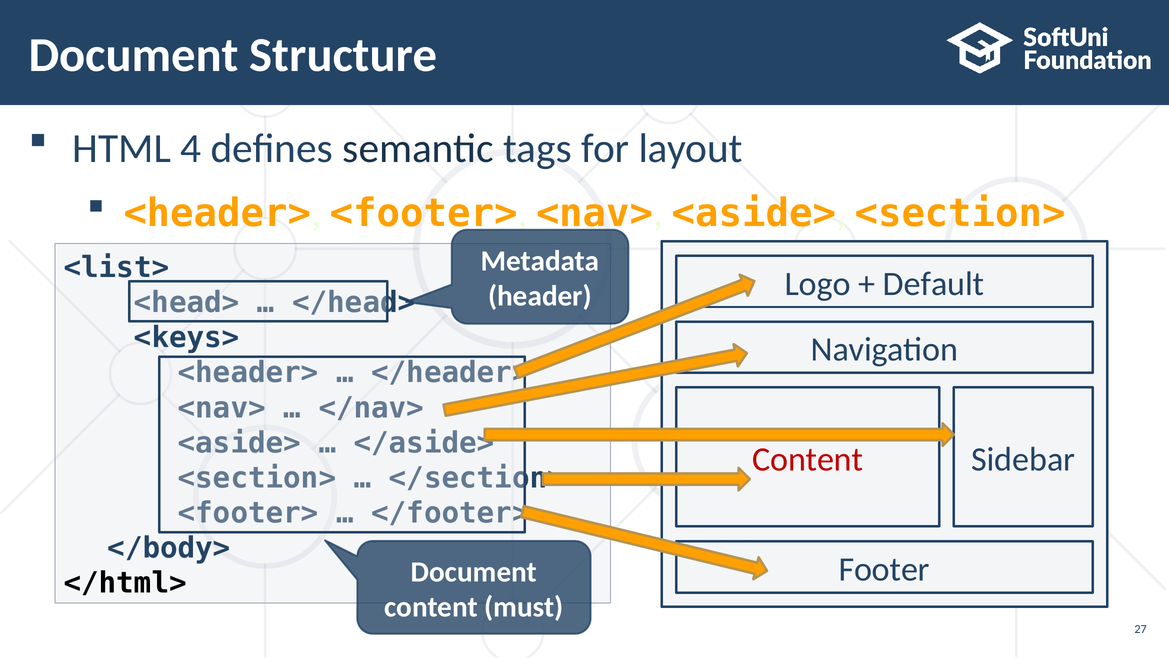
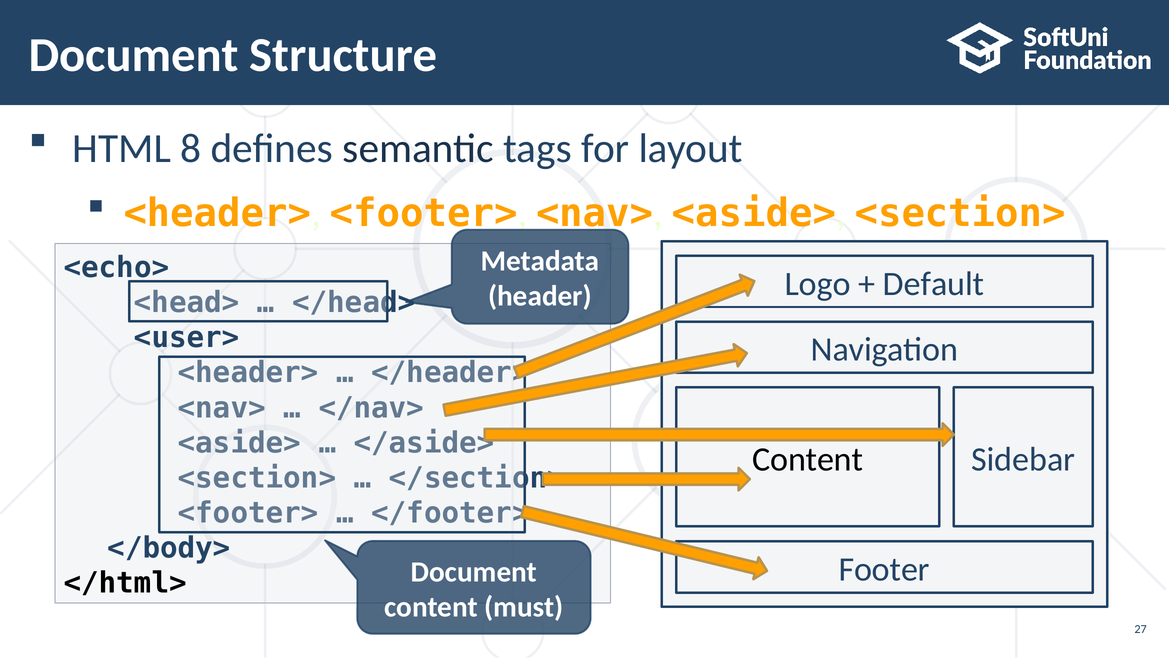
4: 4 -> 8
<list>: <list> -> <echo>
<keys>: <keys> -> <user>
Content at (808, 459) colour: red -> black
